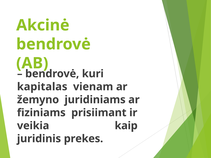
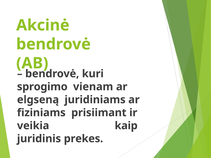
kapitalas: kapitalas -> sprogimo
žemyno: žemyno -> elgseną
